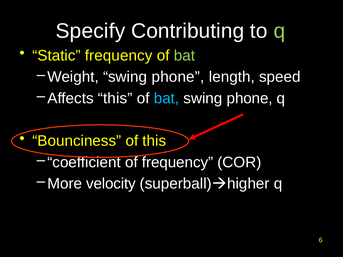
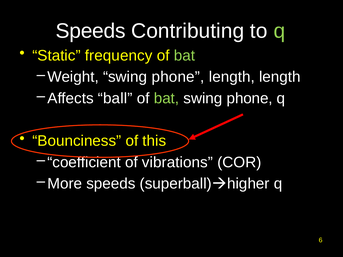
Specify at (90, 31): Specify -> Speeds
length speed: speed -> length
Affects this: this -> ball
bat at (166, 98) colour: light blue -> light green
of frequency: frequency -> vibrations
More velocity: velocity -> speeds
